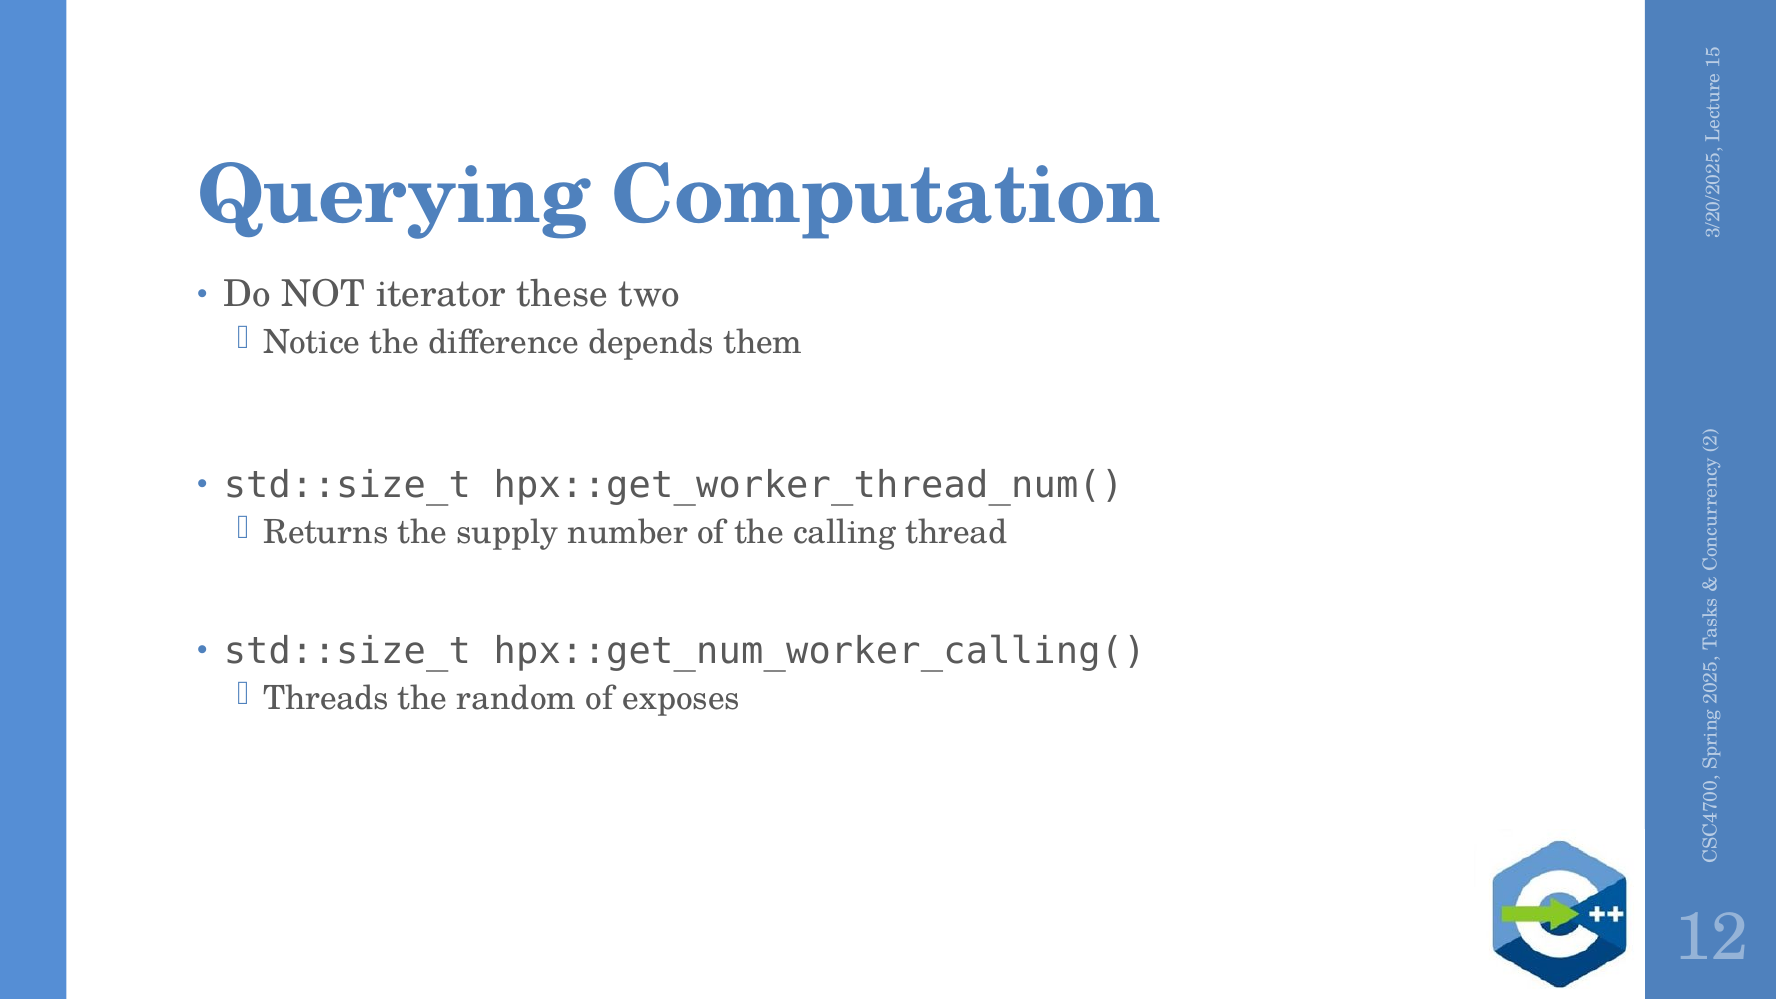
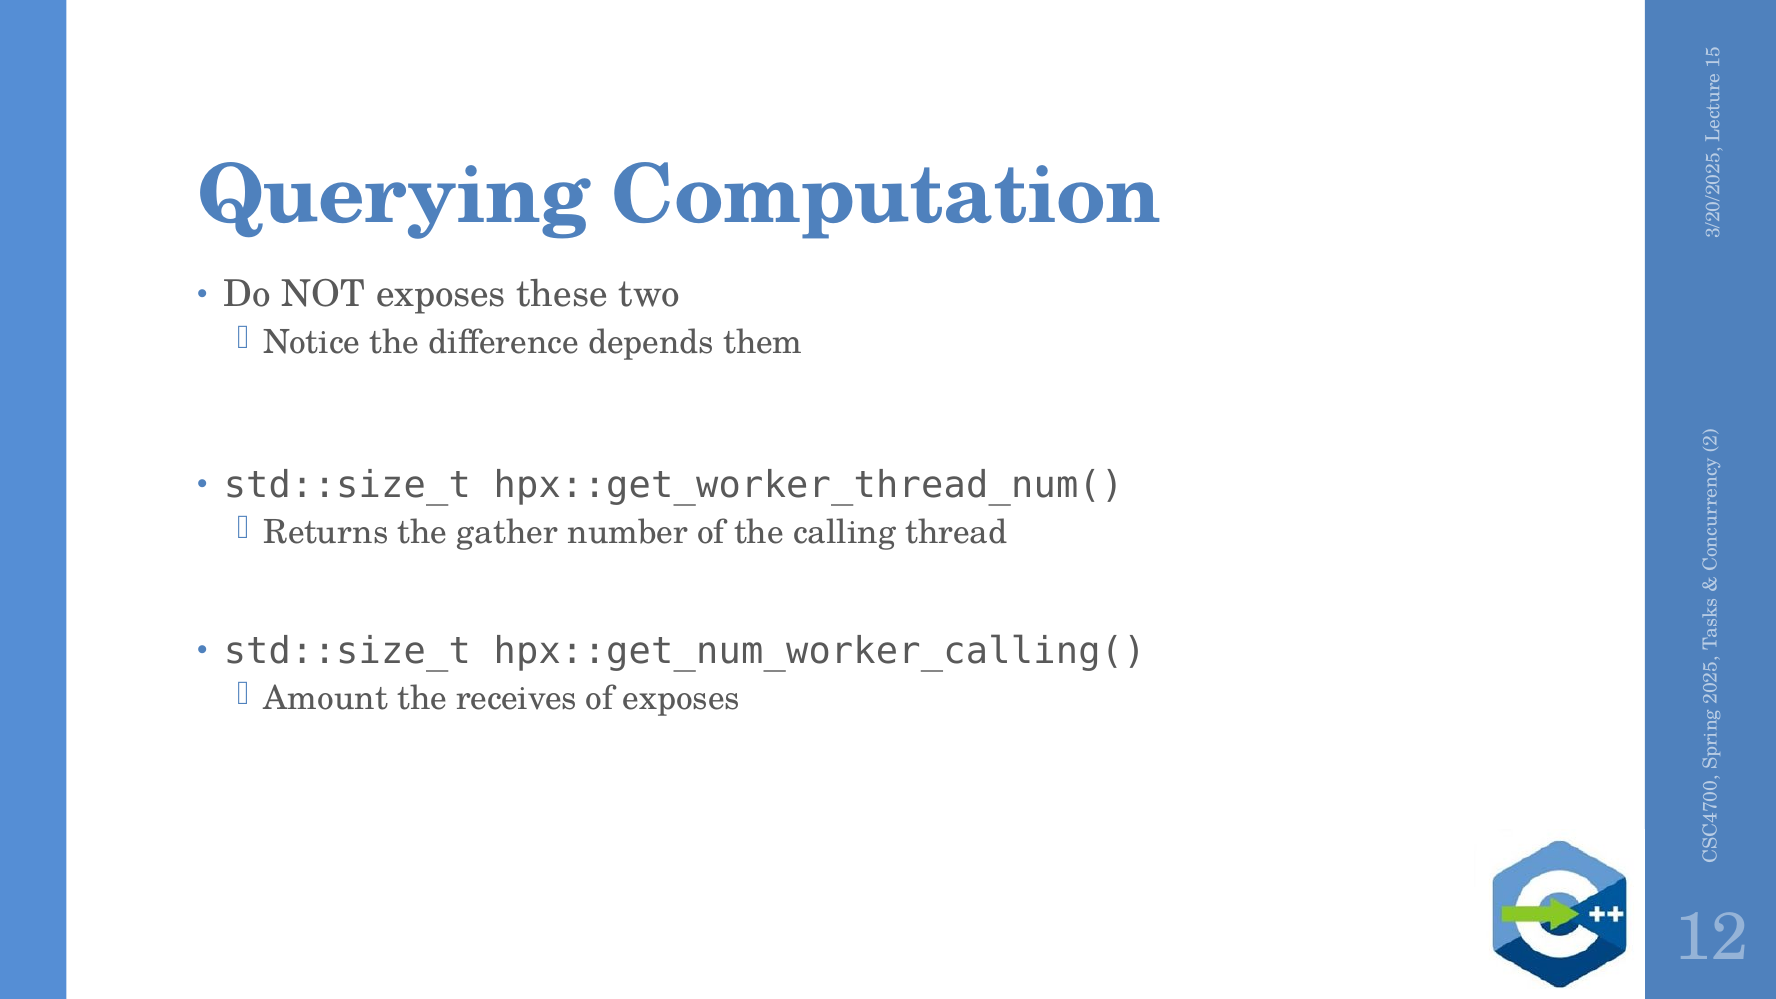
NOT iterator: iterator -> exposes
supply: supply -> gather
Threads: Threads -> Amount
random: random -> receives
